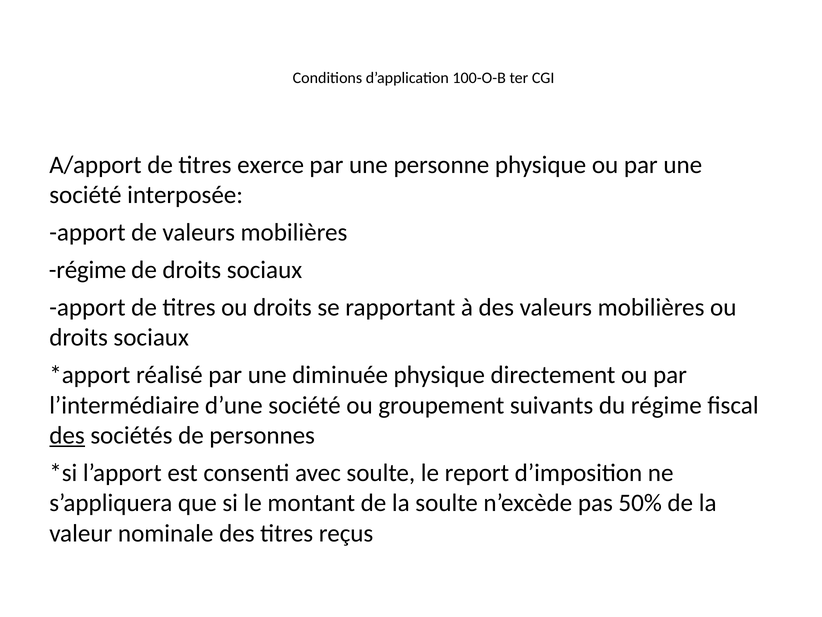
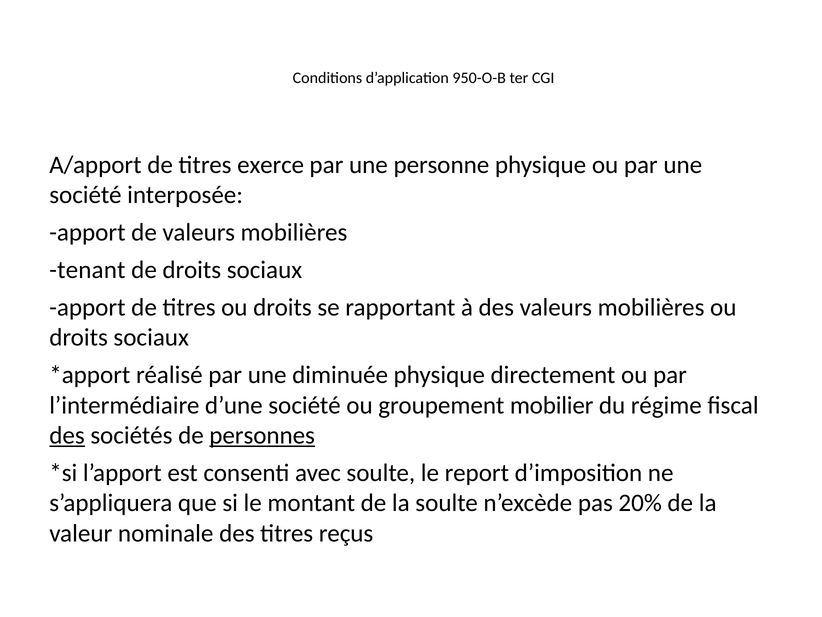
100-O-B: 100-O-B -> 950-O-B
régime at (88, 270): régime -> tenant
suivants: suivants -> mobilier
personnes underline: none -> present
50%: 50% -> 20%
